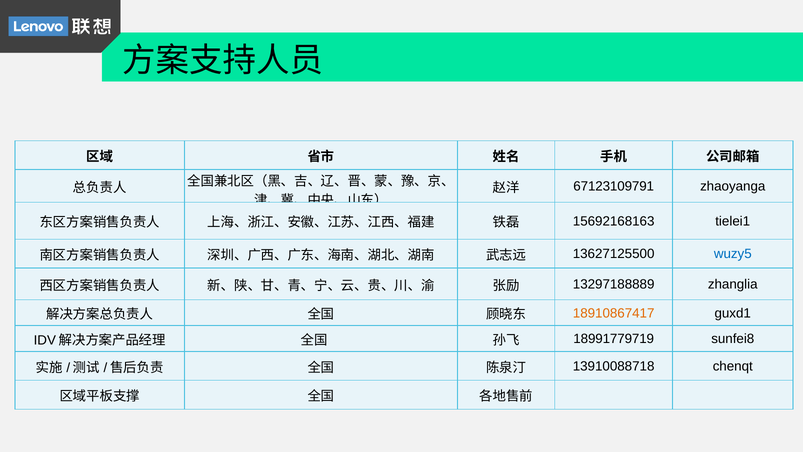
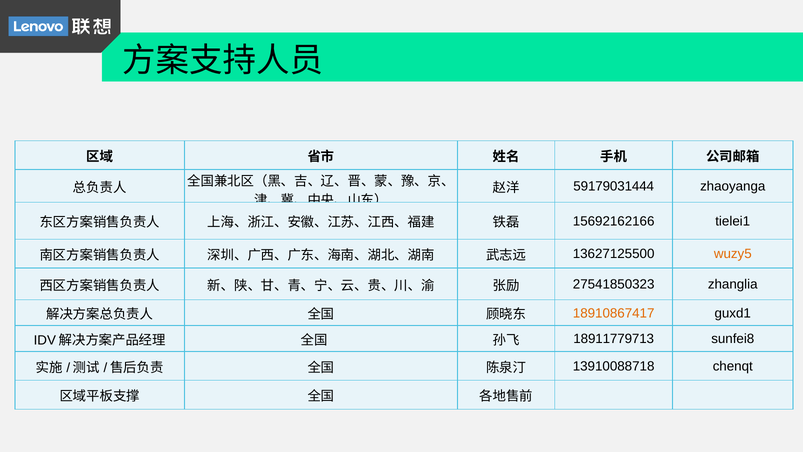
67123109791: 67123109791 -> 59179031444
15692168163: 15692168163 -> 15692162166
wuzy5 colour: blue -> orange
13297188889: 13297188889 -> 27541850323
18991779719: 18991779719 -> 18911779713
